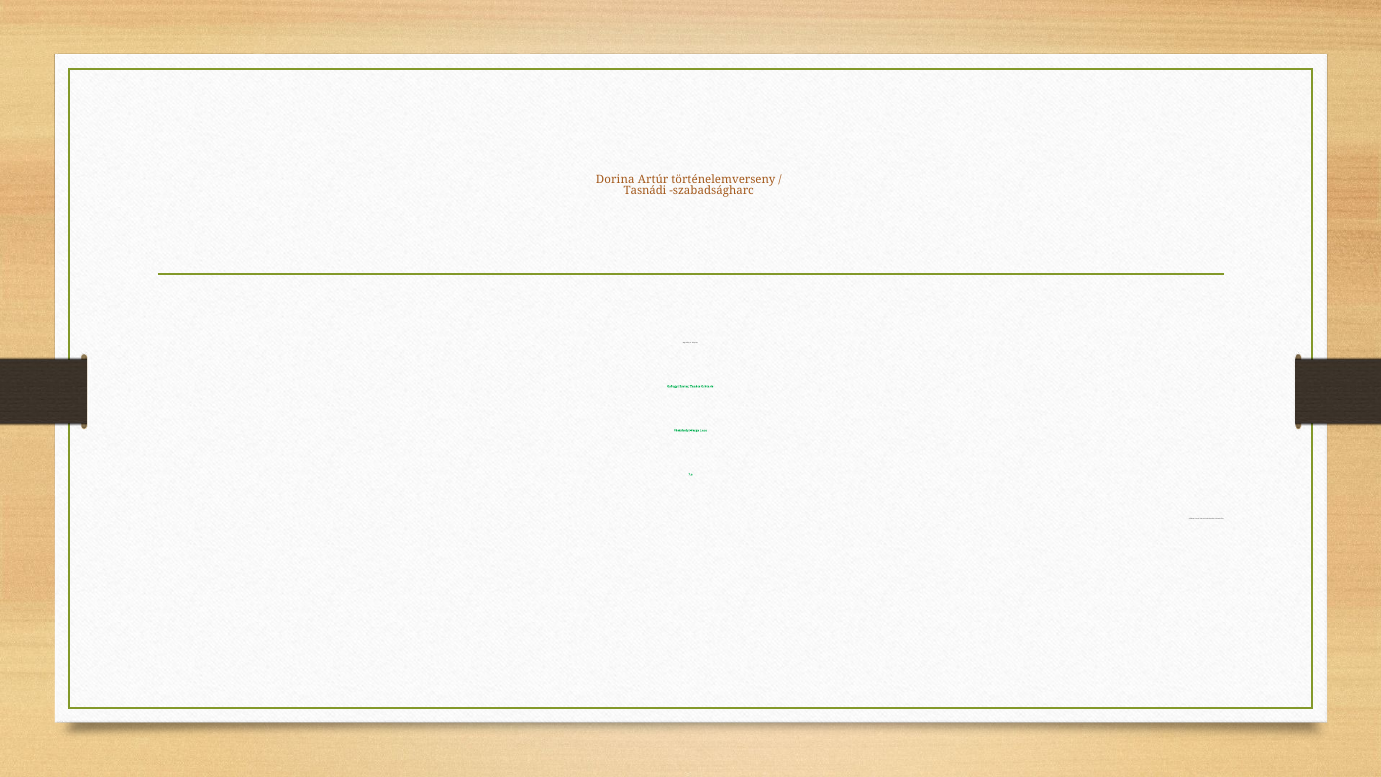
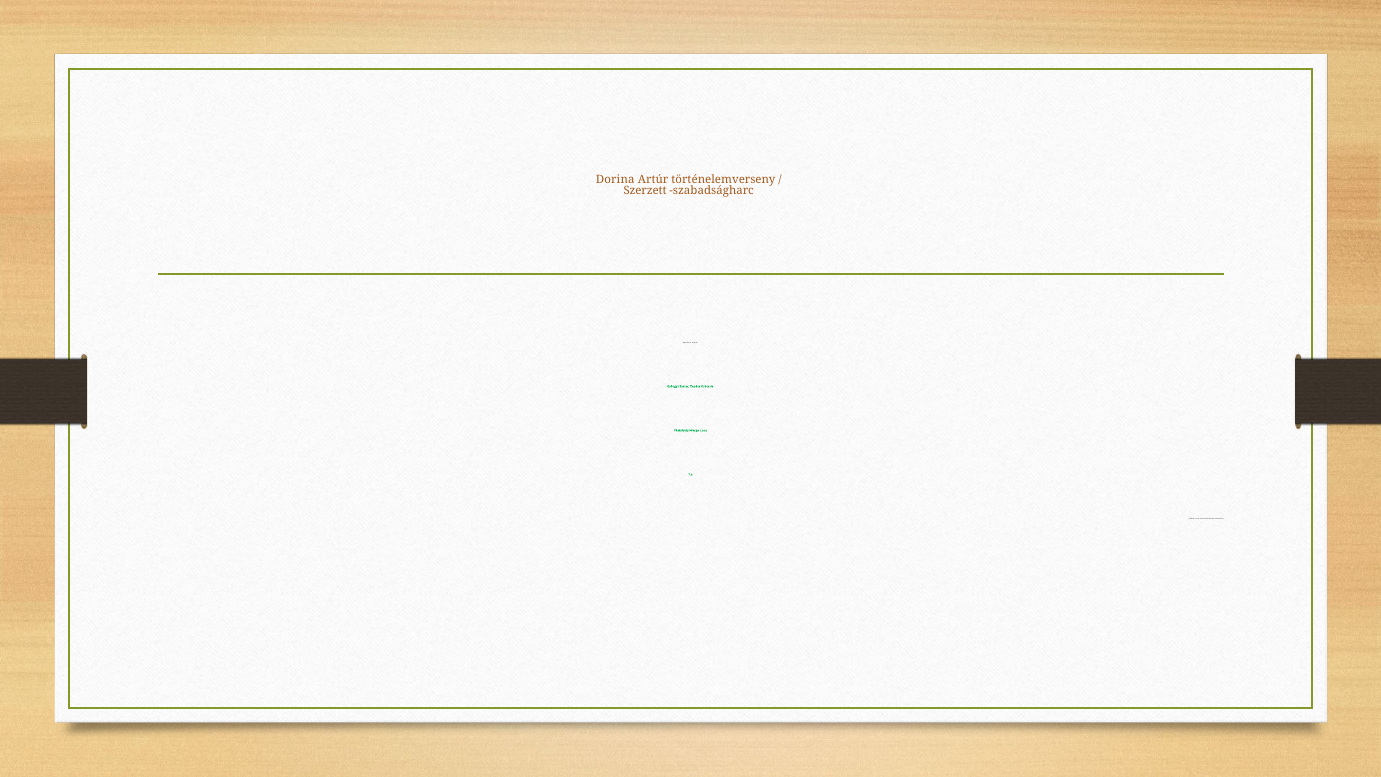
Tasnádi: Tasnádi -> Szerzett
